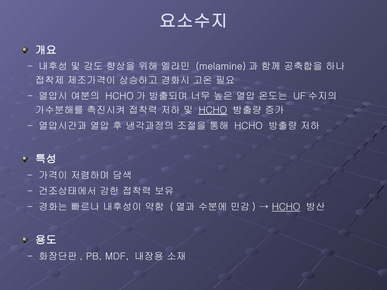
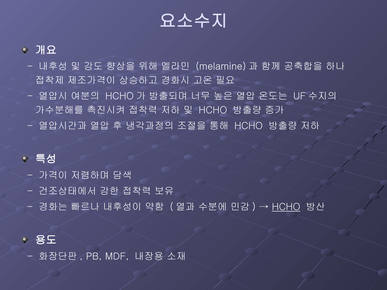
HCHO at (213, 110) underline: present -> none
